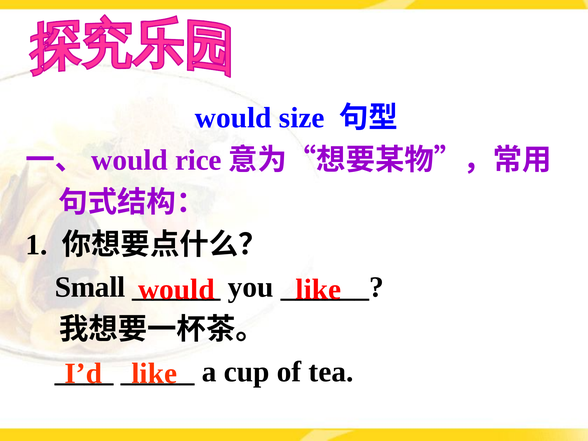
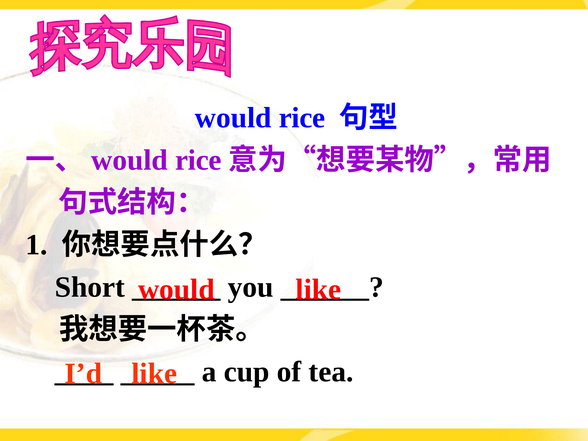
size at (302, 118): size -> rice
Small: Small -> Short
